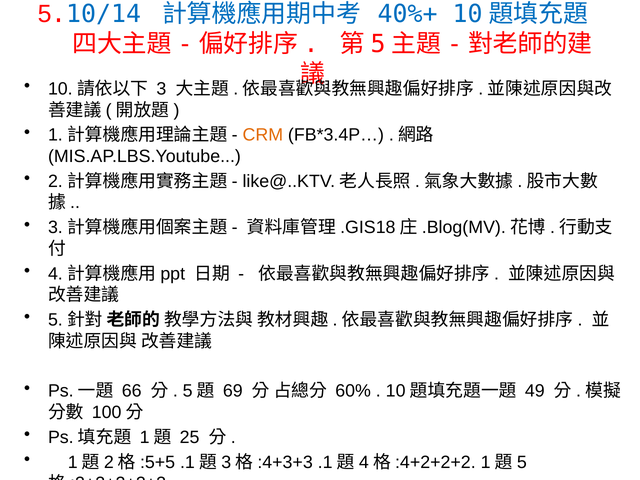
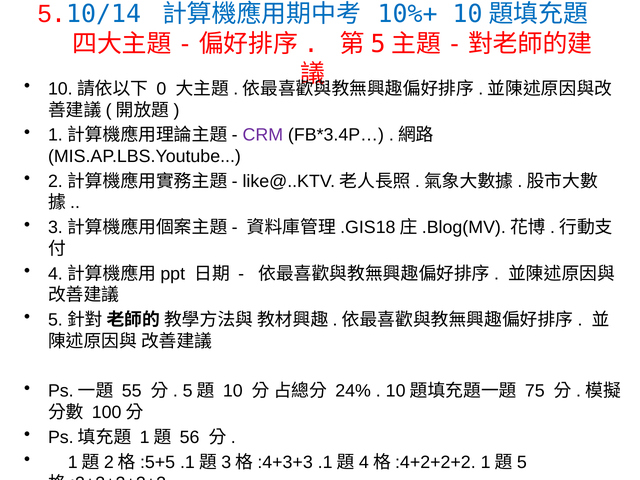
40%+: 40%+ -> 10%+
3: 3 -> 0
CRM colour: orange -> purple
66: 66 -> 55
69: 69 -> 10
60%: 60% -> 24%
49: 49 -> 75
25: 25 -> 56
